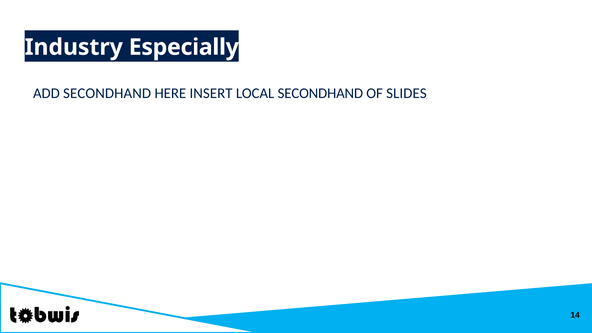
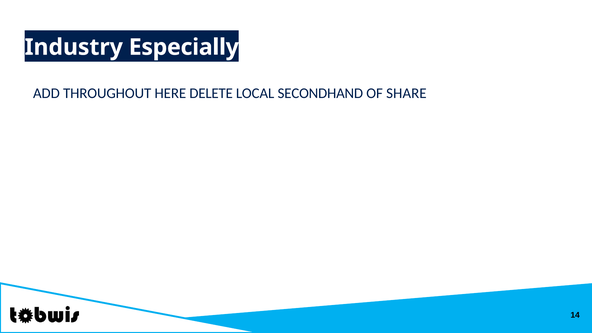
ADD SECONDHAND: SECONDHAND -> THROUGHOUT
INSERT: INSERT -> DELETE
SLIDES: SLIDES -> SHARE
